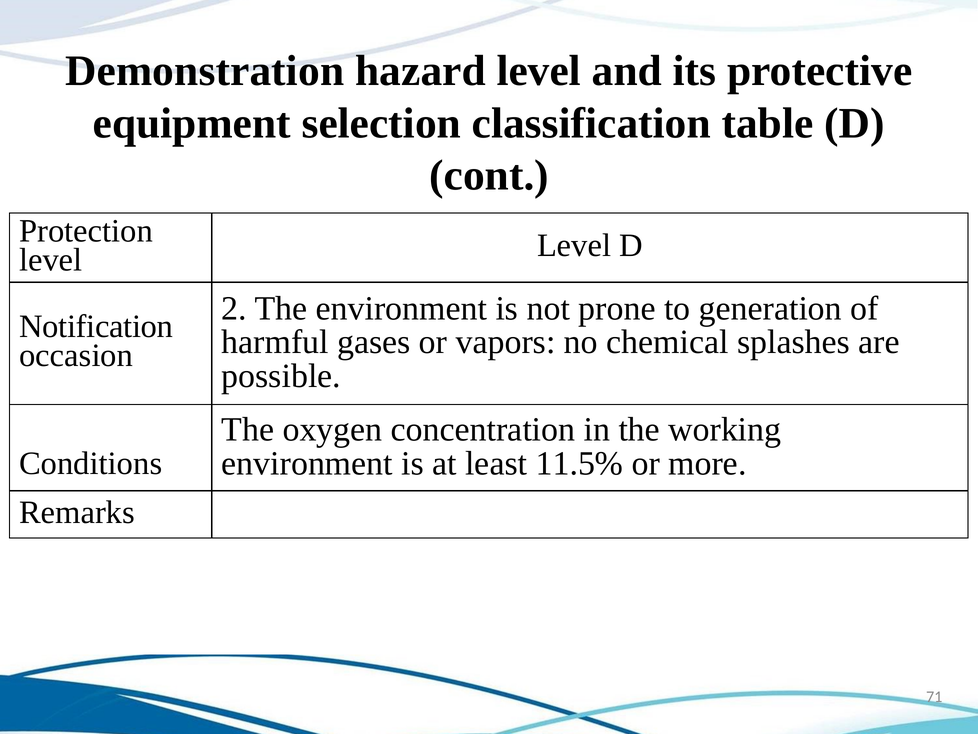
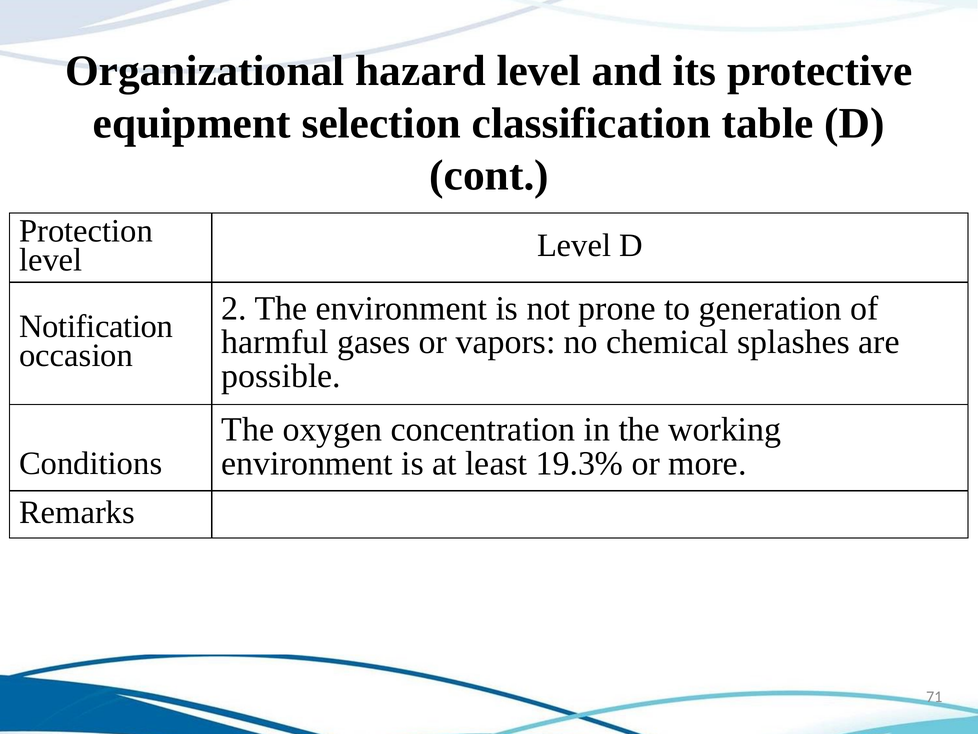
Demonstration: Demonstration -> Organizational
11.5%: 11.5% -> 19.3%
